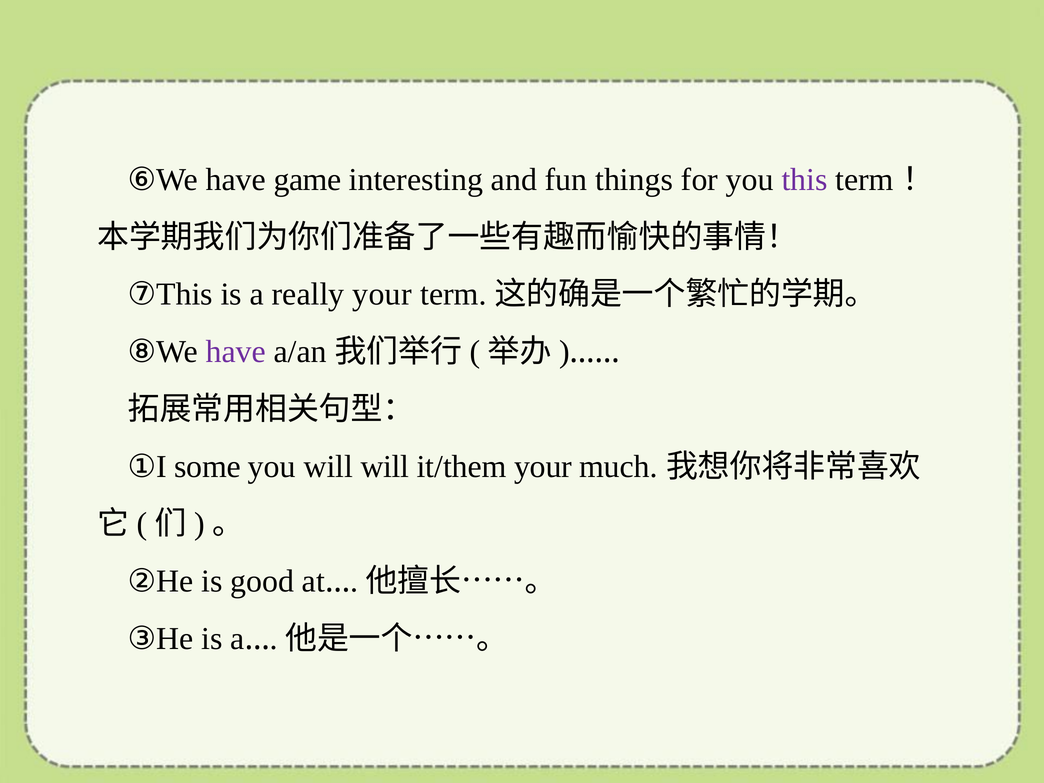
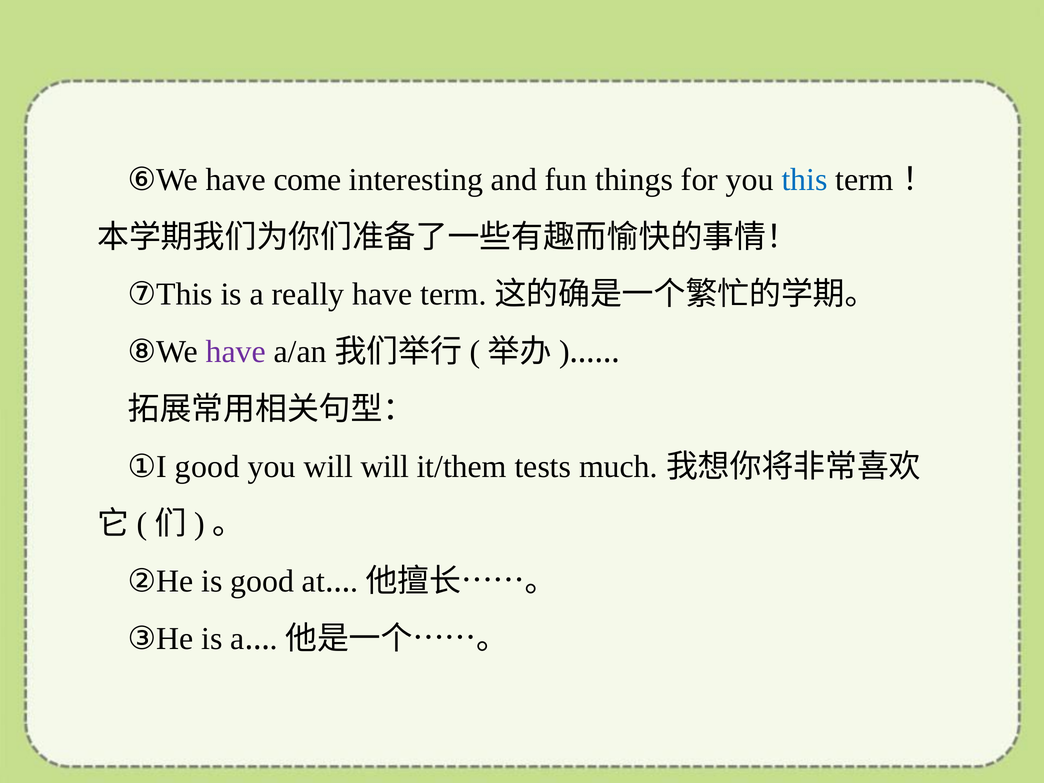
game: game -> come
this colour: purple -> blue
really your: your -> have
①I some: some -> good
it/them your: your -> tests
